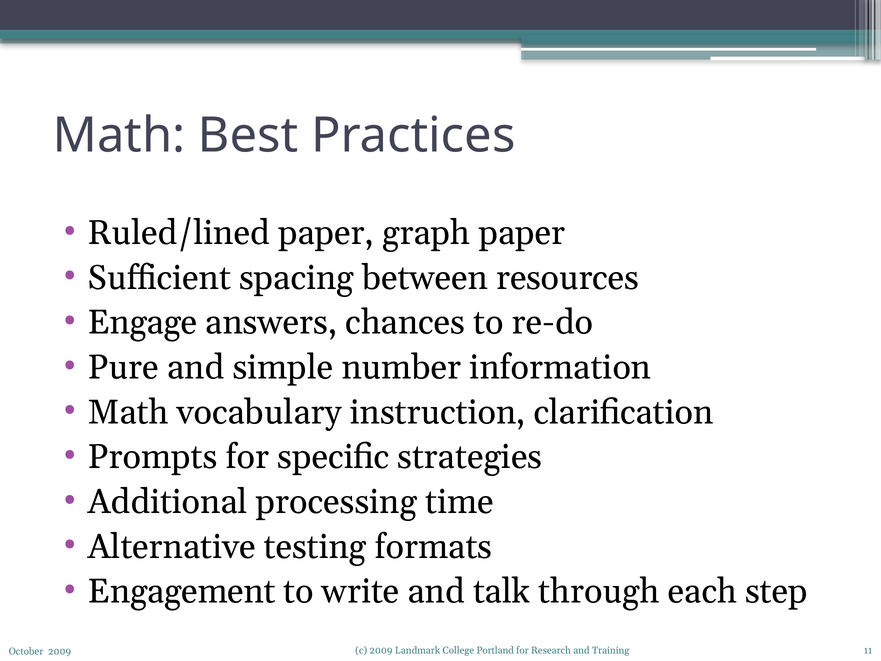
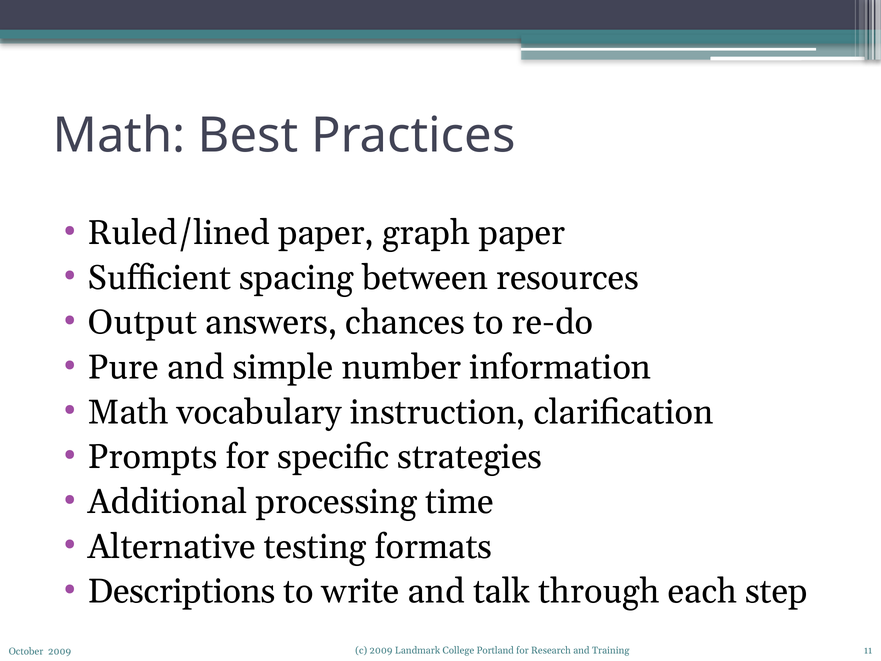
Engage: Engage -> Output
Engagement: Engagement -> Descriptions
